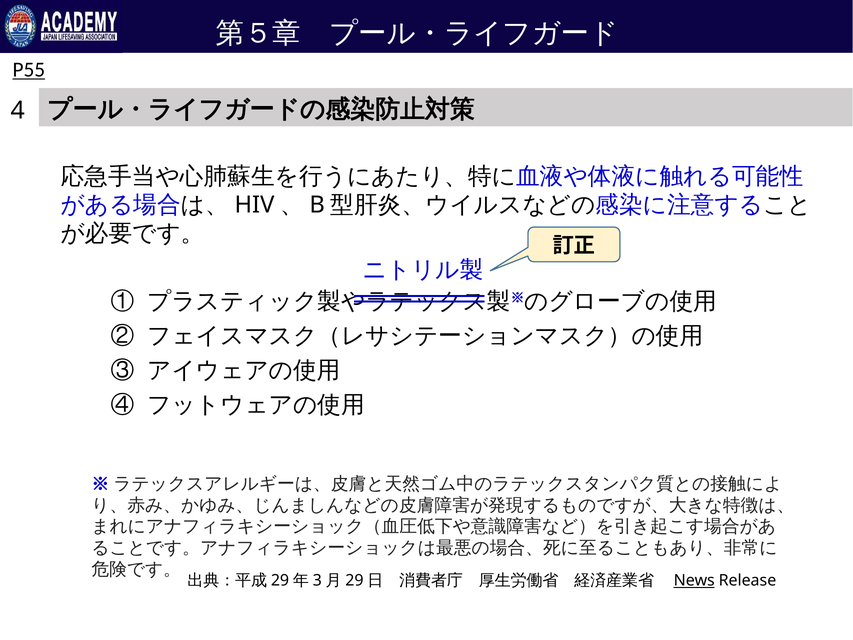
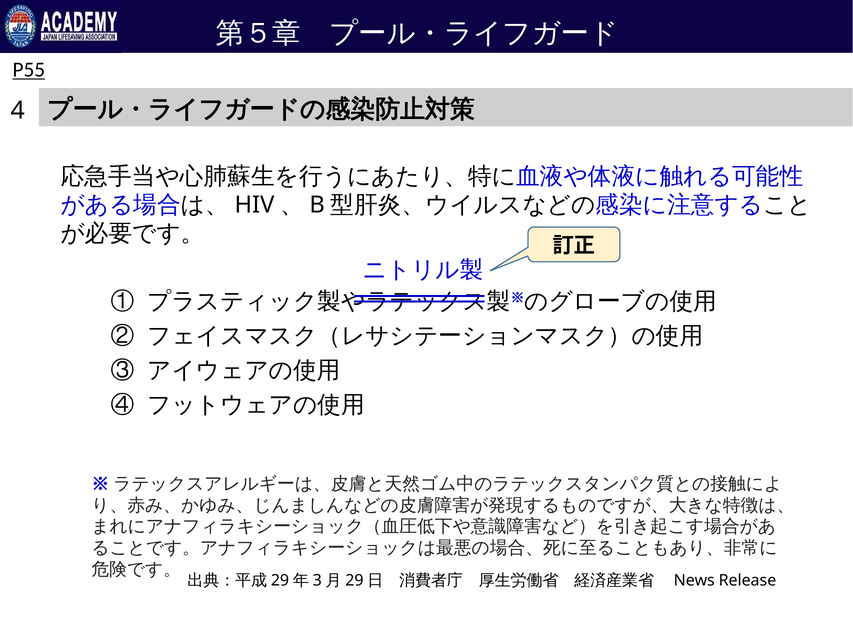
News underline: present -> none
